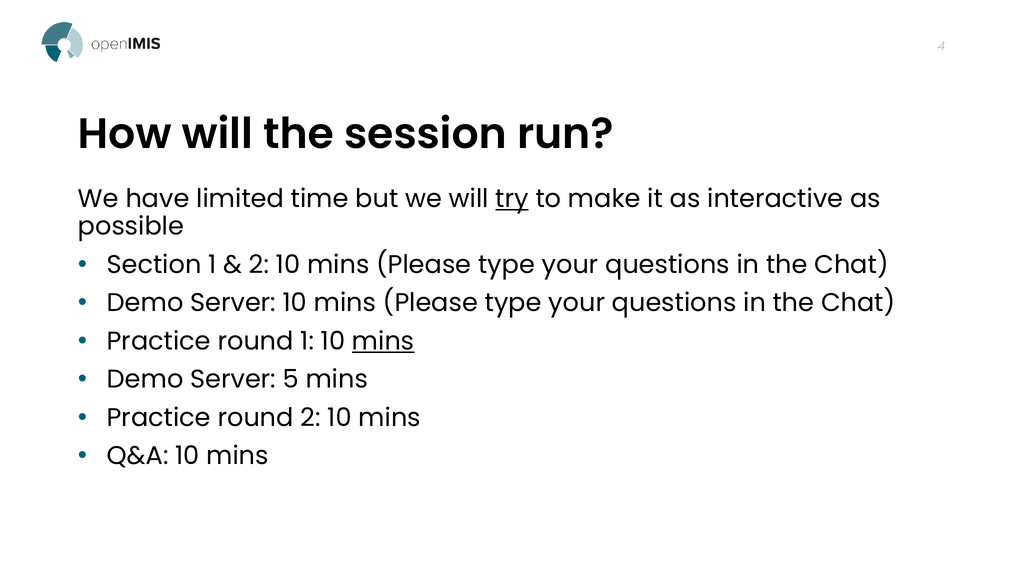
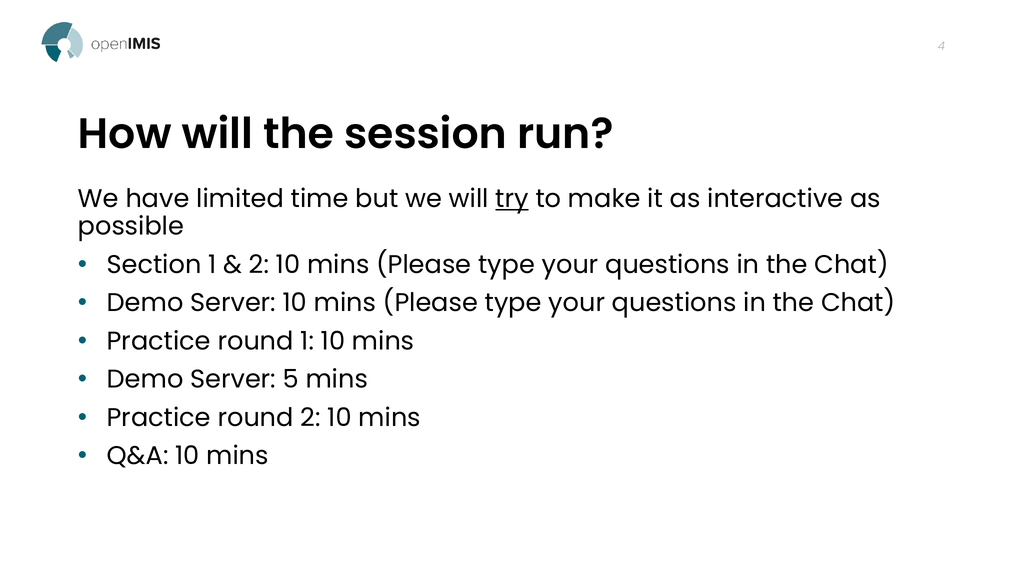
mins at (383, 342) underline: present -> none
